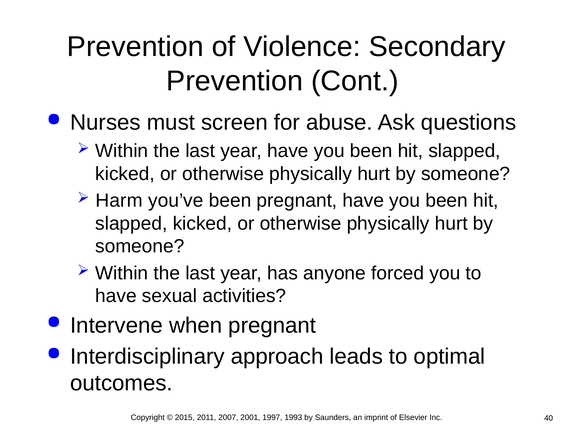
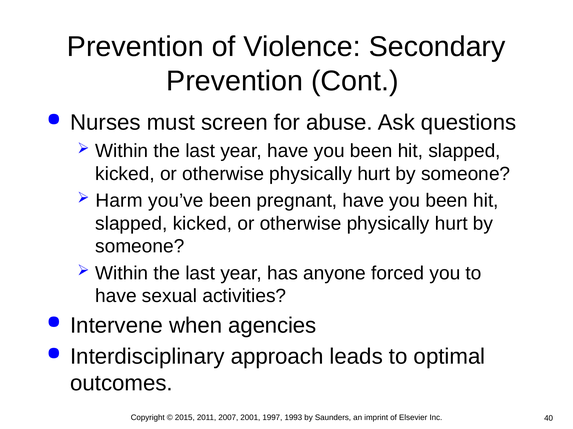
when pregnant: pregnant -> agencies
